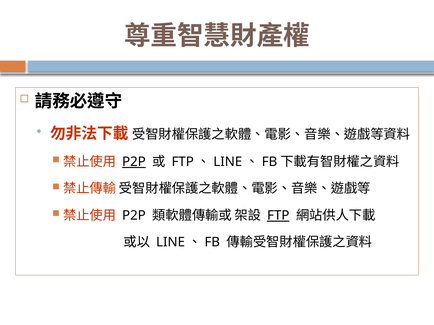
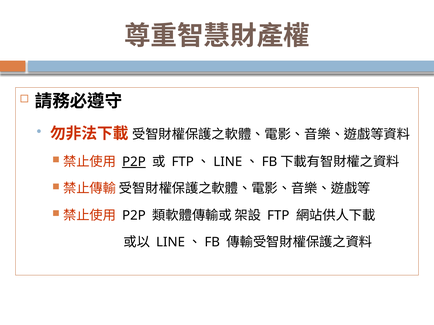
FTP at (278, 216) underline: present -> none
